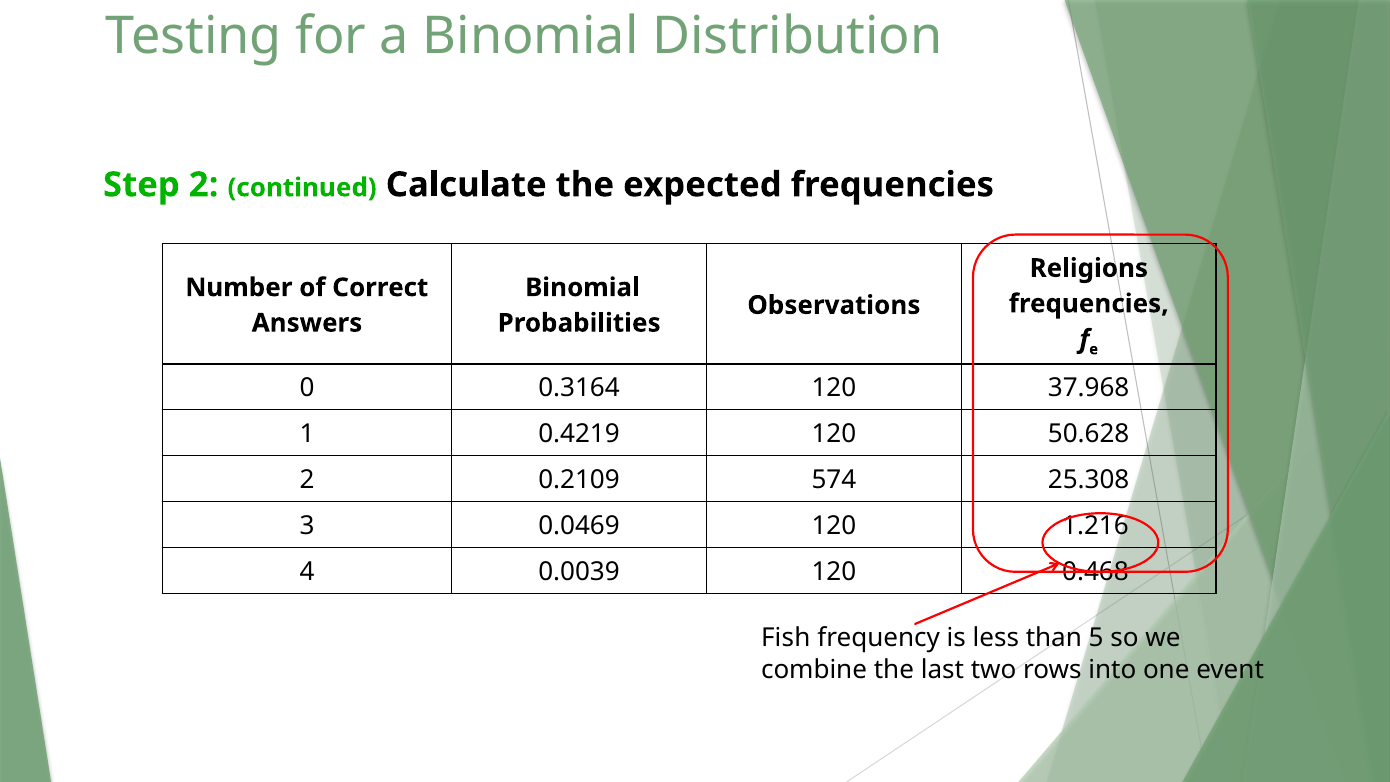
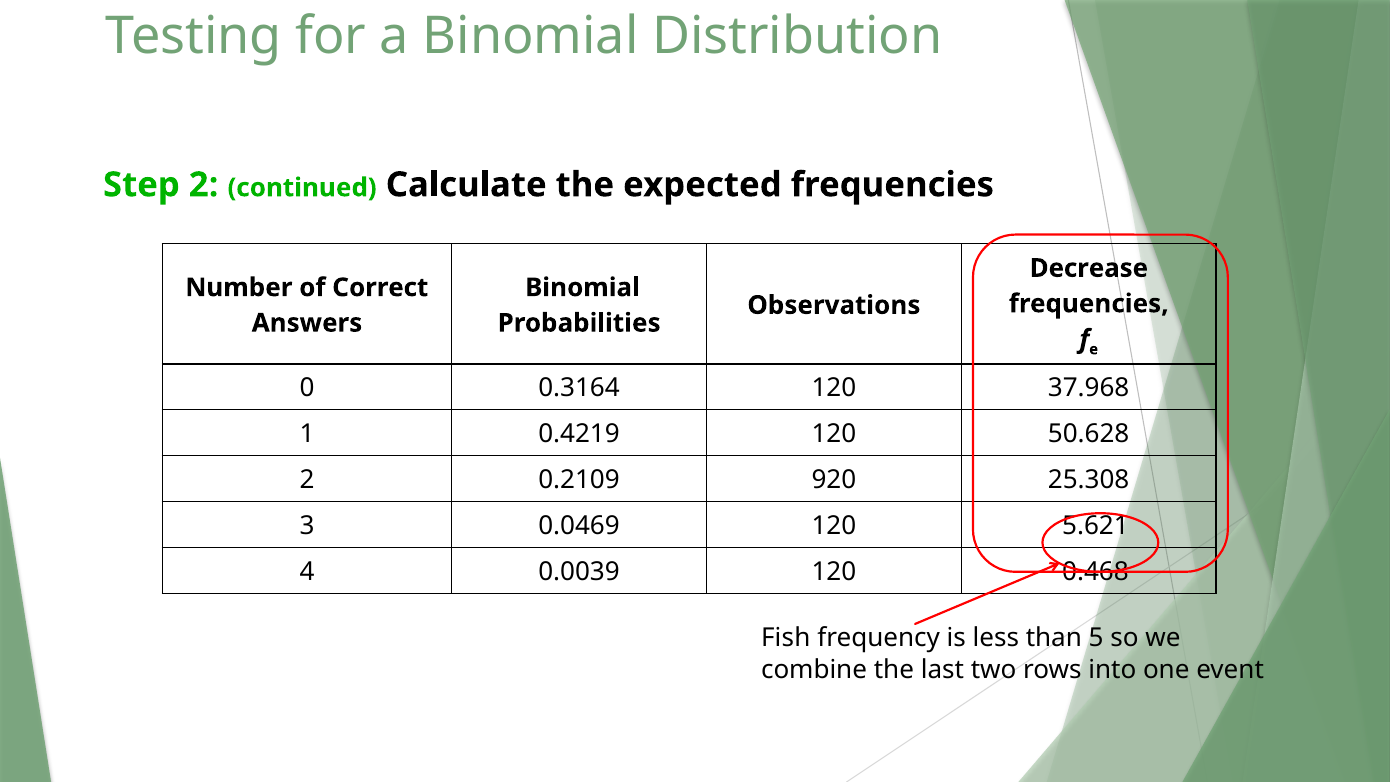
Religions: Religions -> Decrease
574: 574 -> 920
1.216: 1.216 -> 5.621
